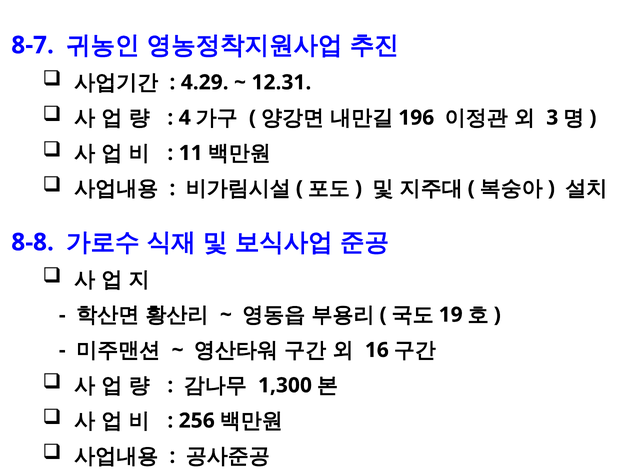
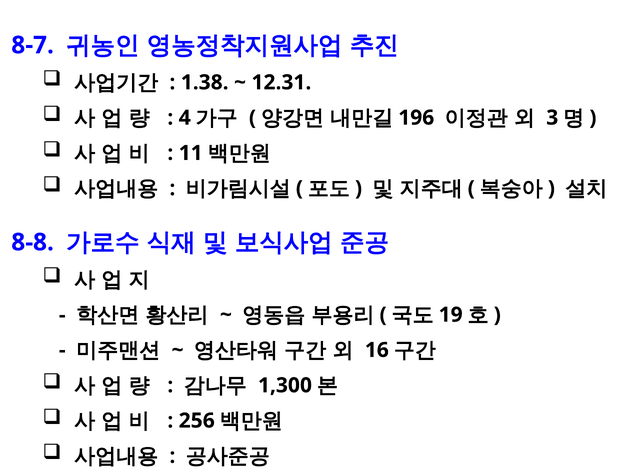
4.29: 4.29 -> 1.38
